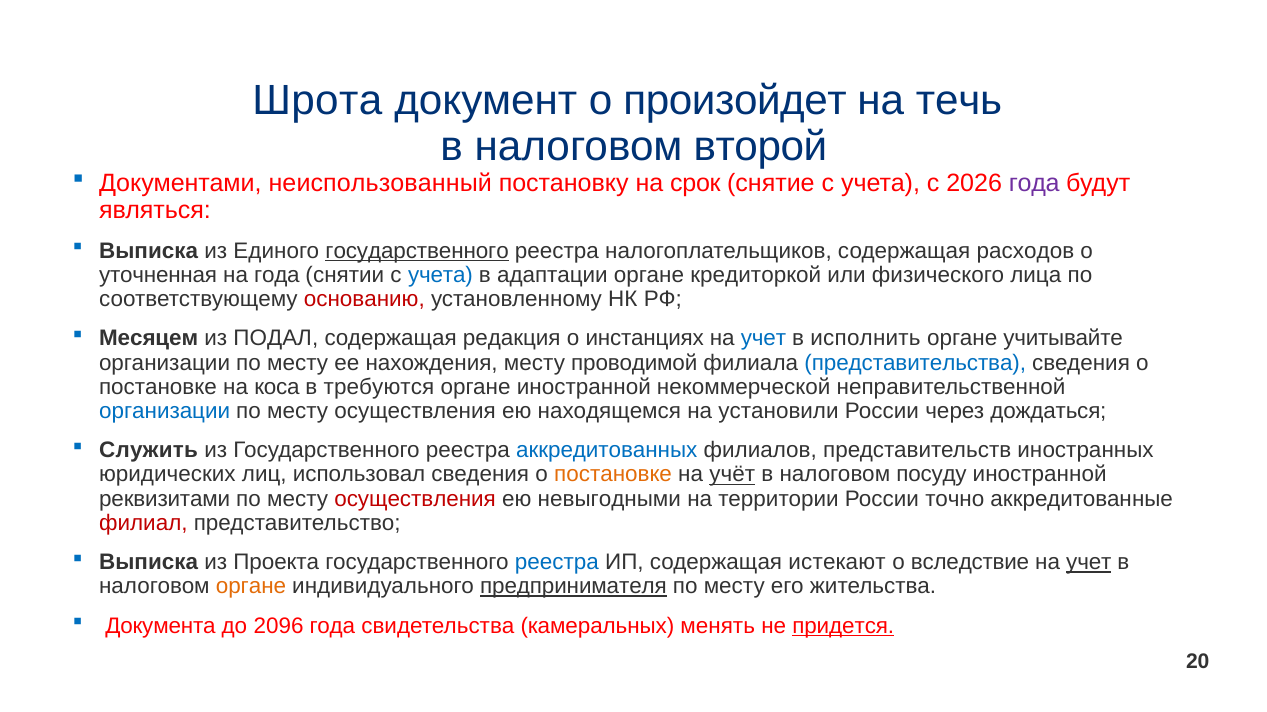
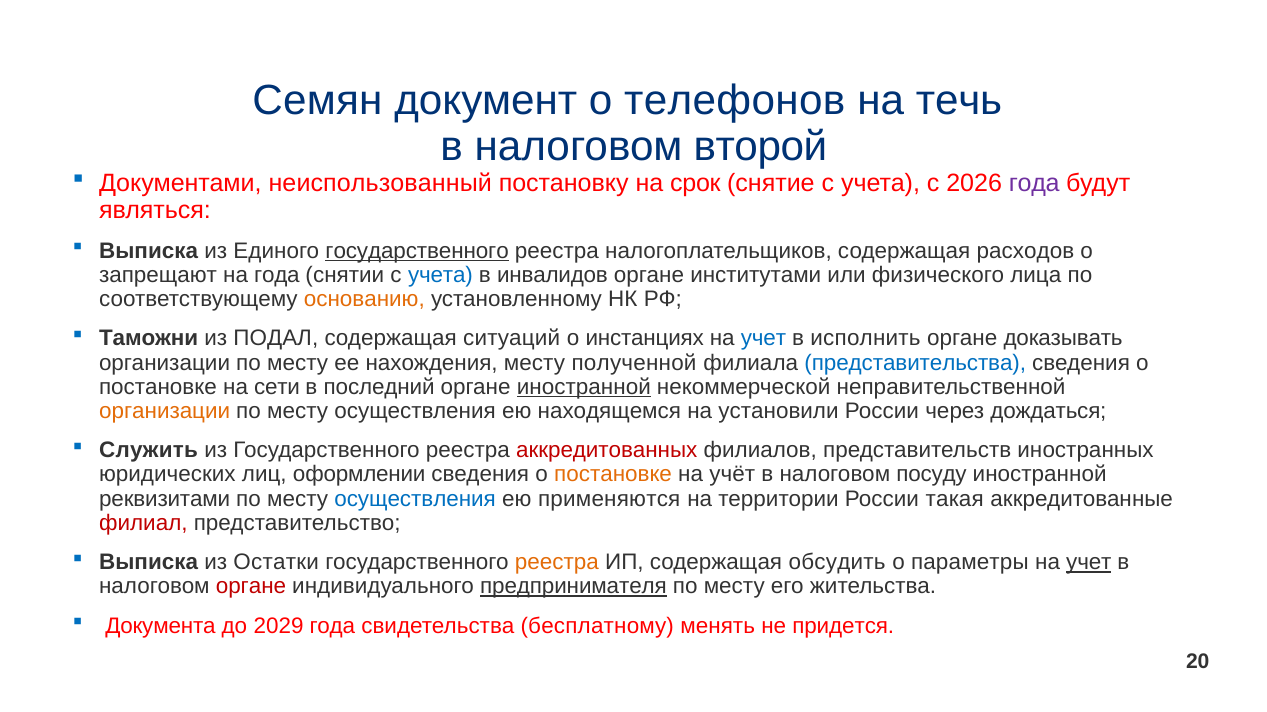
Шрота: Шрота -> Семян
произойдет: произойдет -> телефонов
уточненная: уточненная -> запрещают
адаптации: адаптации -> инвалидов
кредиторкой: кредиторкой -> институтами
основанию colour: red -> orange
Месяцем: Месяцем -> Таможни
редакция: редакция -> ситуаций
учитывайте: учитывайте -> доказывать
проводимой: проводимой -> полученной
коса: коса -> сети
требуются: требуются -> последний
иностранной at (584, 387) underline: none -> present
организации at (165, 412) colour: blue -> orange
аккредитованных colour: blue -> red
использовал: использовал -> оформлении
учёт underline: present -> none
осуществления at (415, 499) colour: red -> blue
невыгодными: невыгодными -> применяются
точно: точно -> такая
Проекта: Проекта -> Остатки
реестра at (557, 563) colour: blue -> orange
истекают: истекают -> обсудить
вследствие: вследствие -> параметры
органе at (251, 587) colour: orange -> red
2096: 2096 -> 2029
камеральных: камеральных -> бесплатному
придется underline: present -> none
